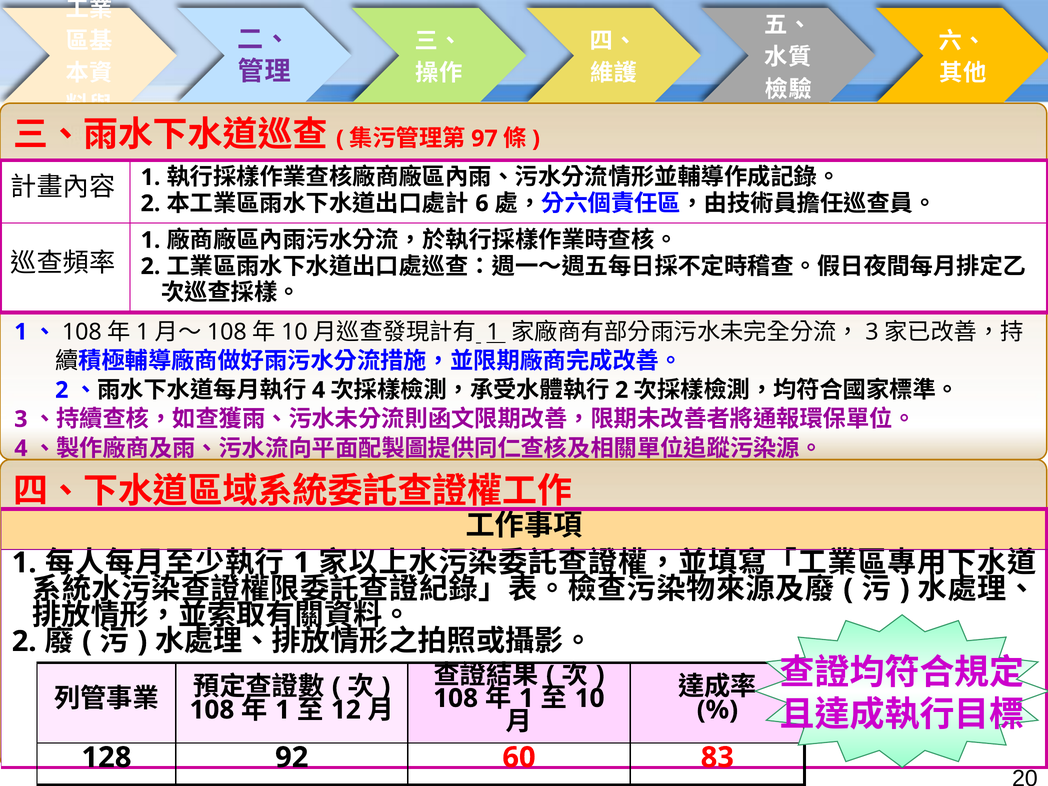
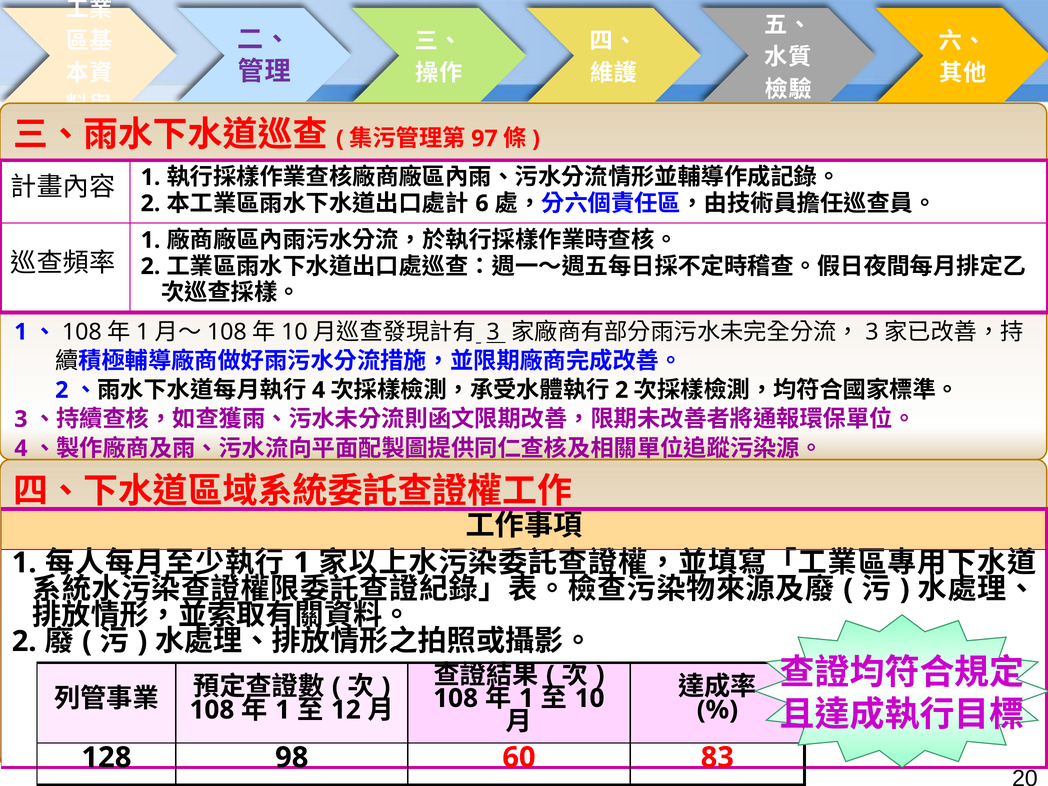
1 at (493, 332): 1 -> 3
92: 92 -> 98
